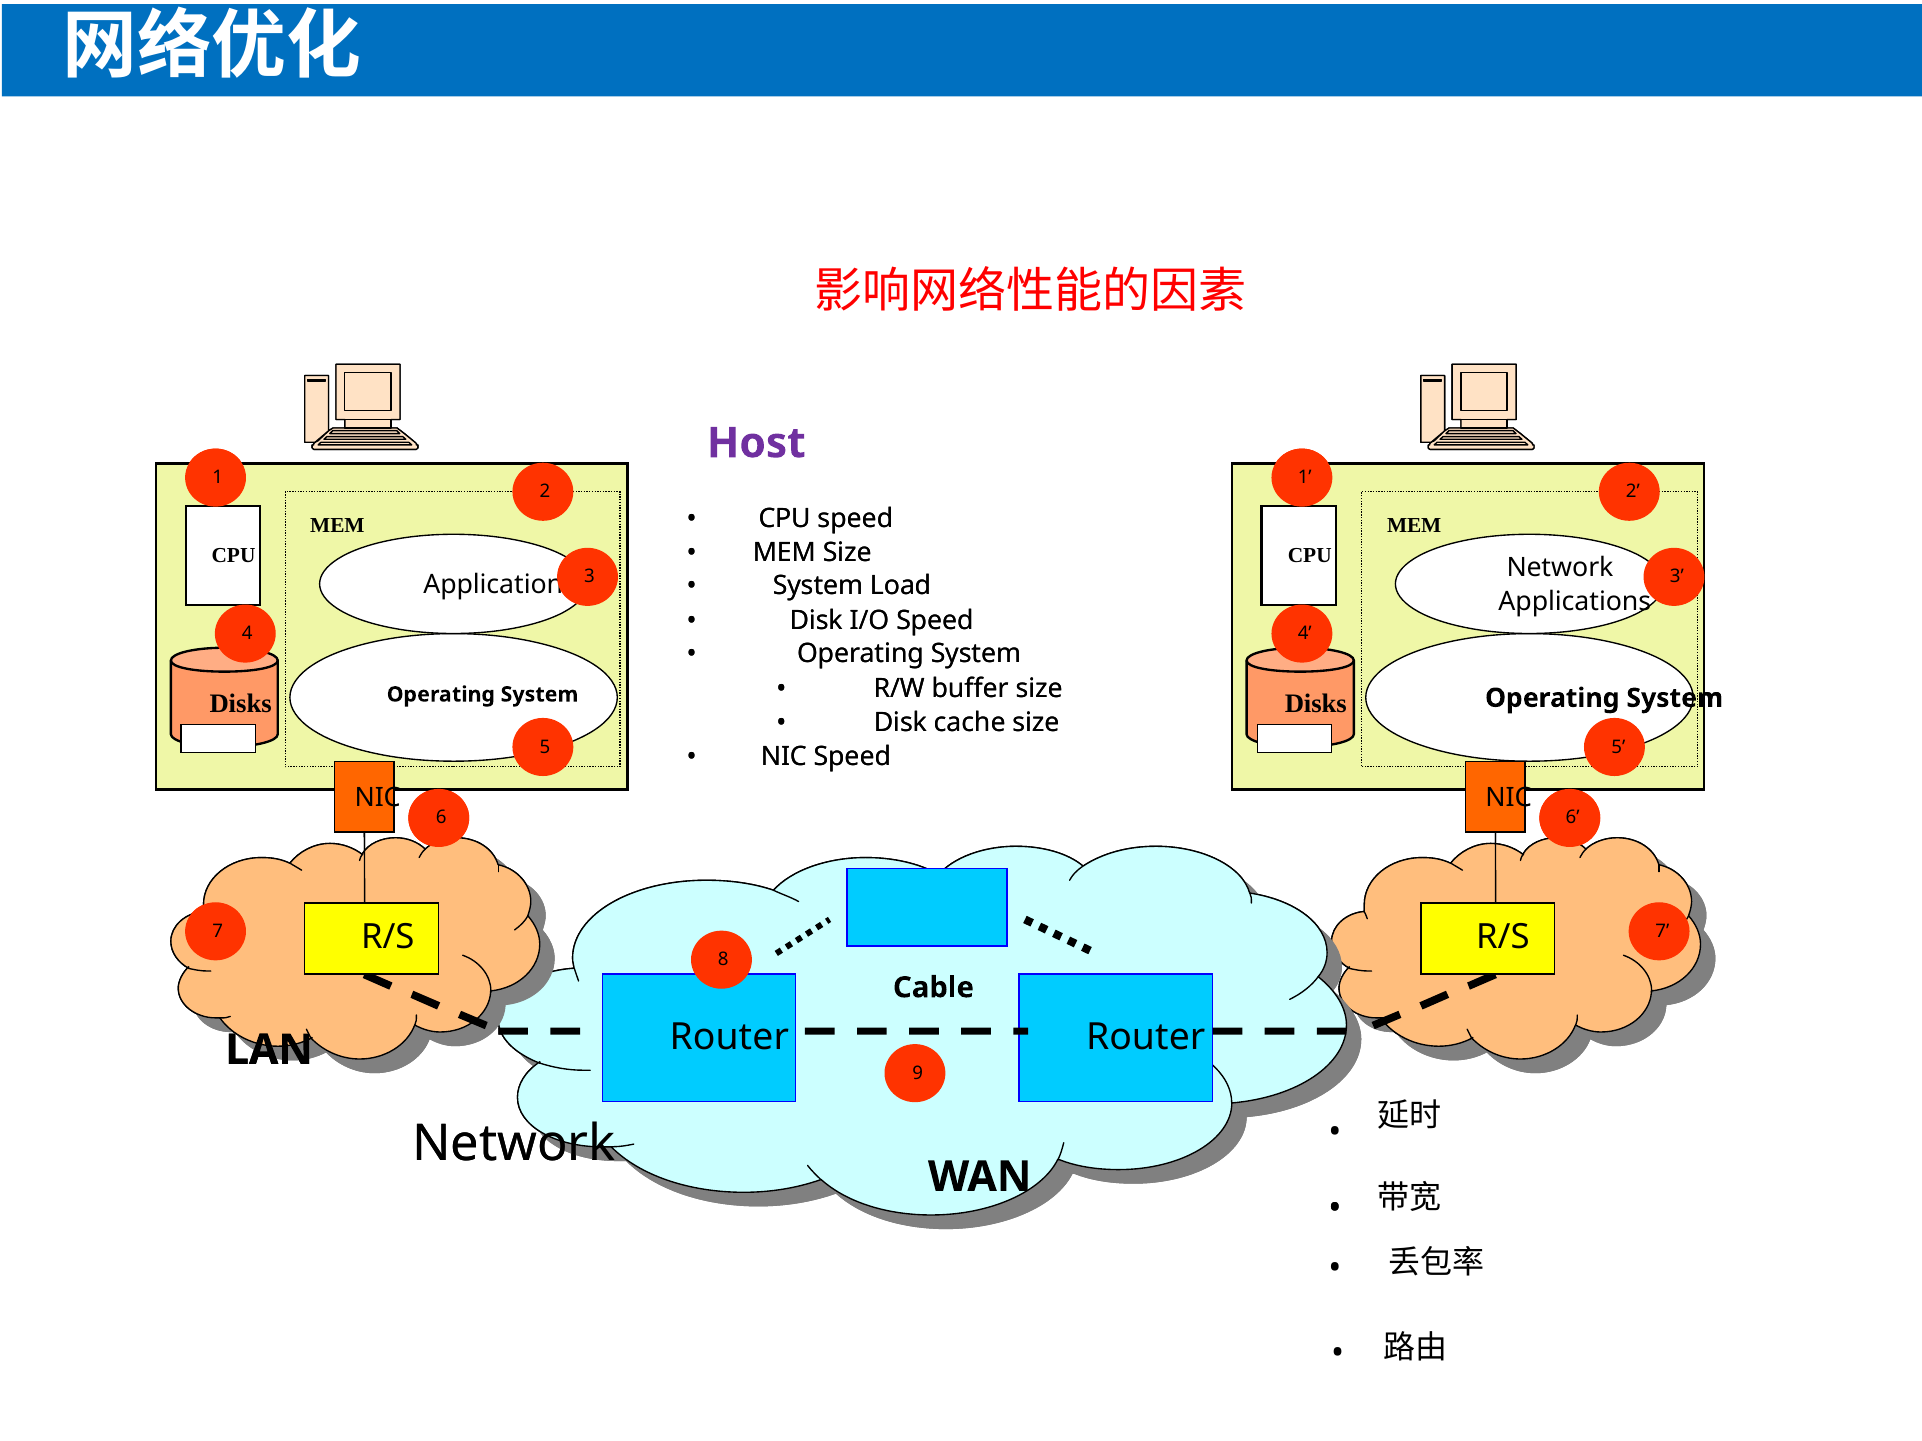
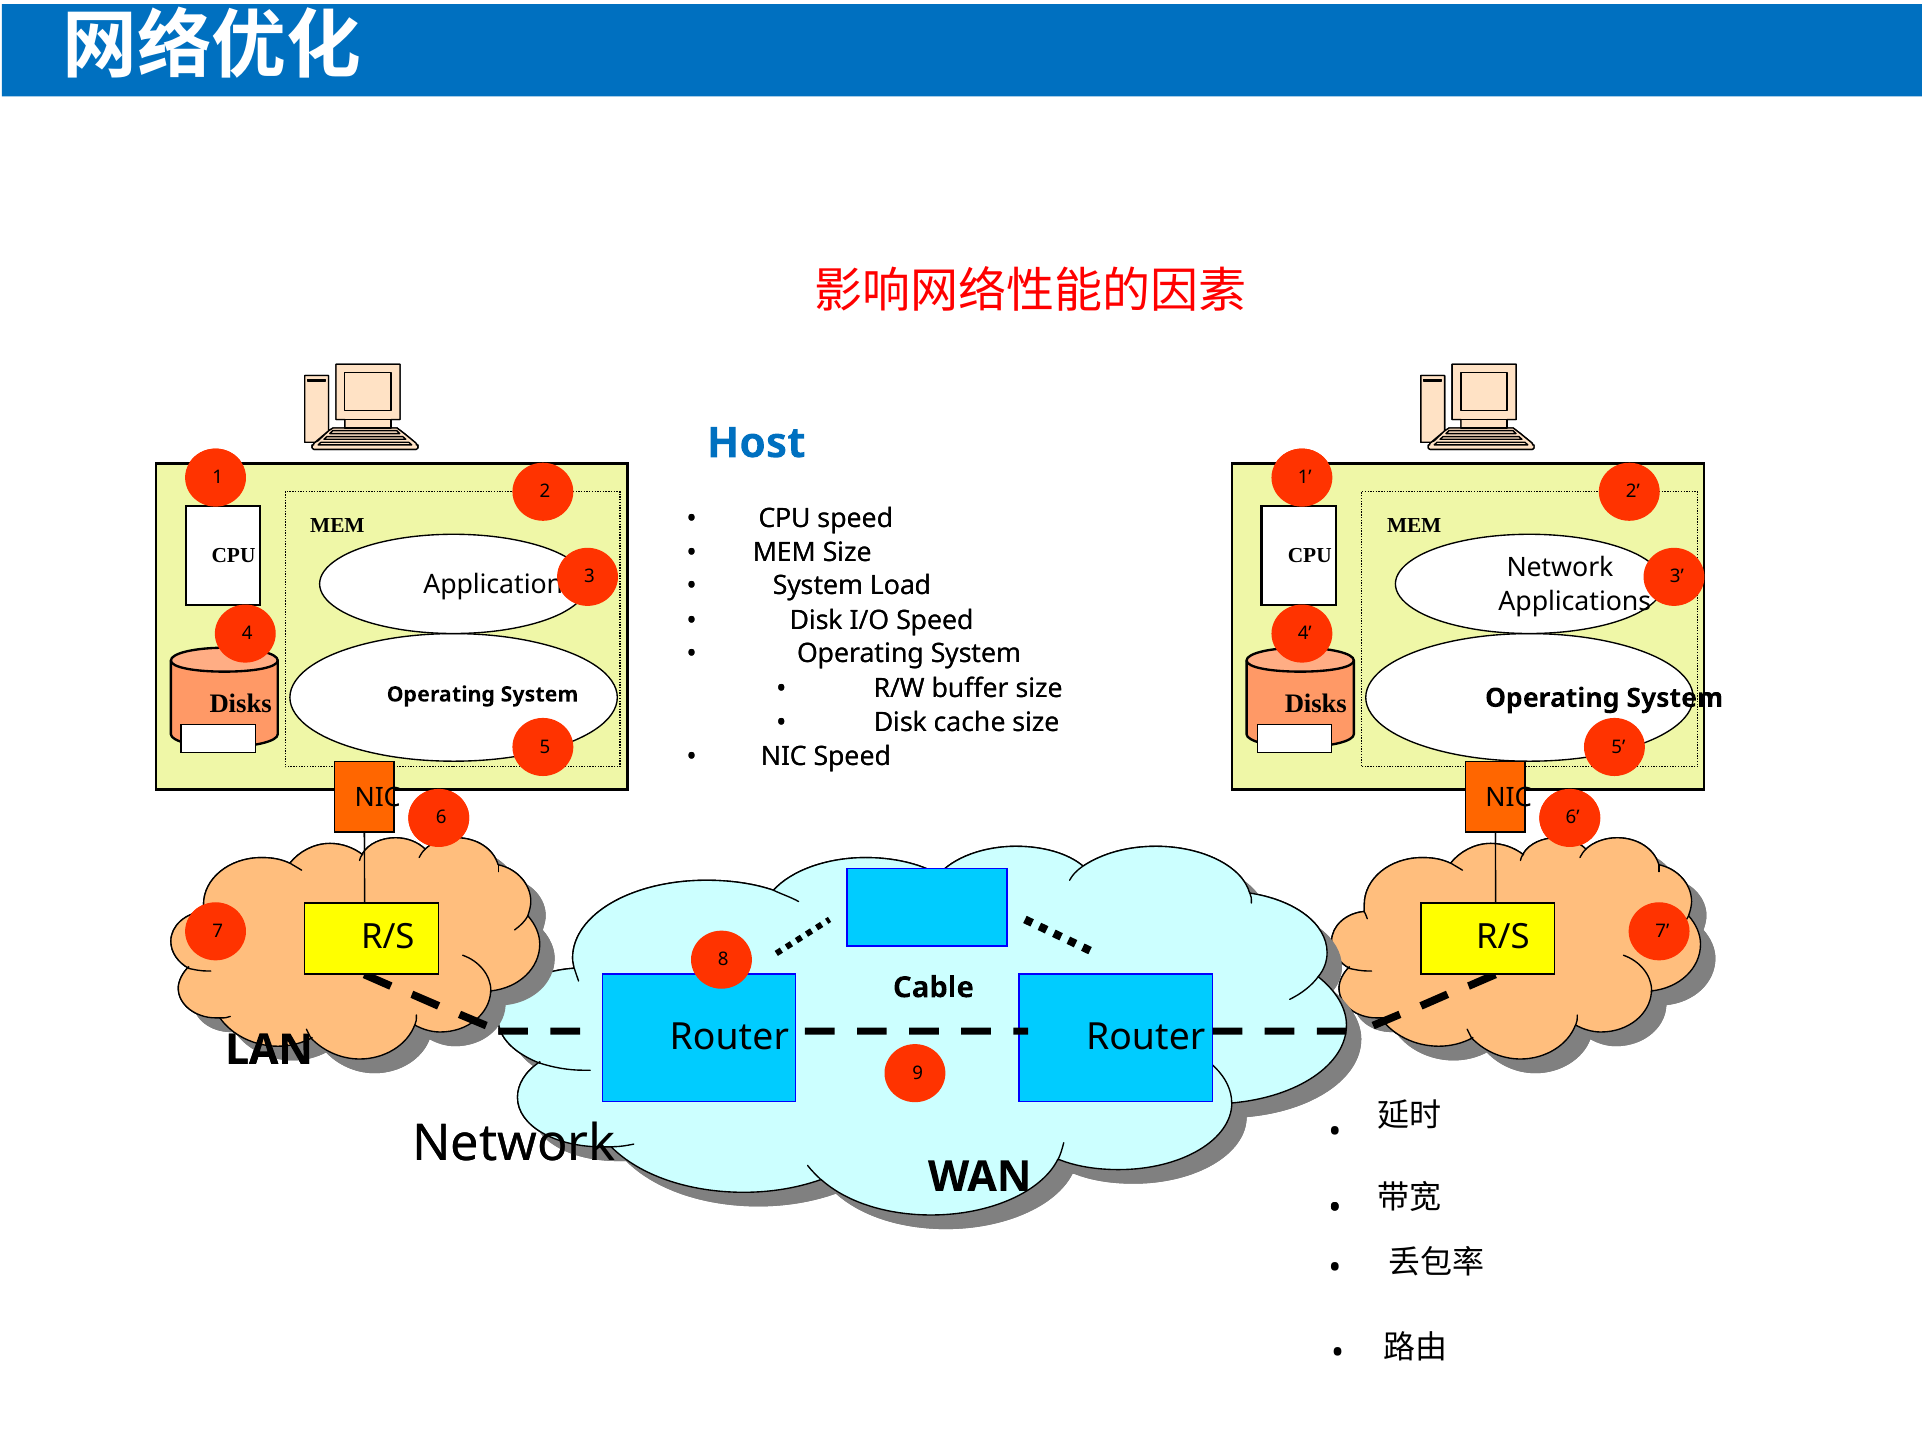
Host colour: purple -> blue
